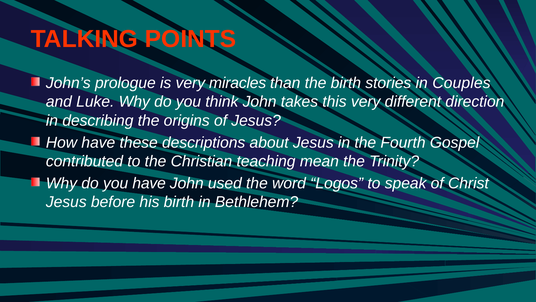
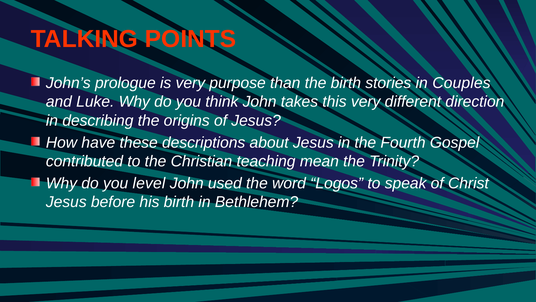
miracles: miracles -> purpose
you have: have -> level
